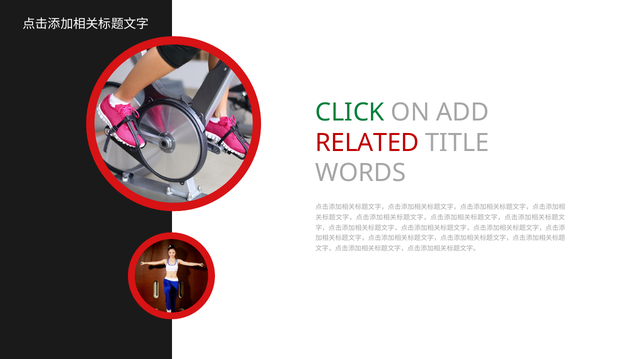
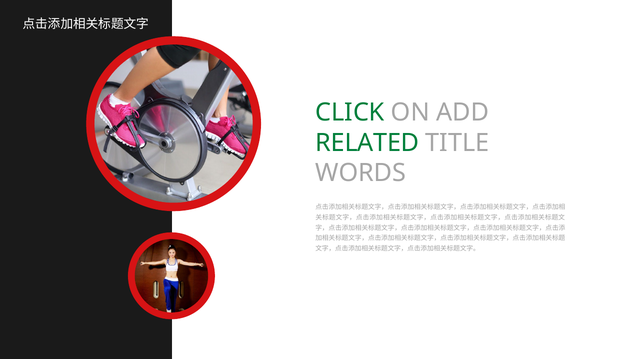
RELATED colour: red -> green
